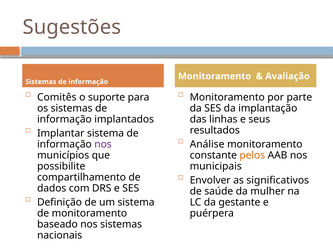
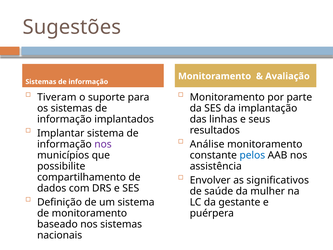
Comitês: Comitês -> Tiveram
pelos colour: orange -> blue
municipais: municipais -> assistência
